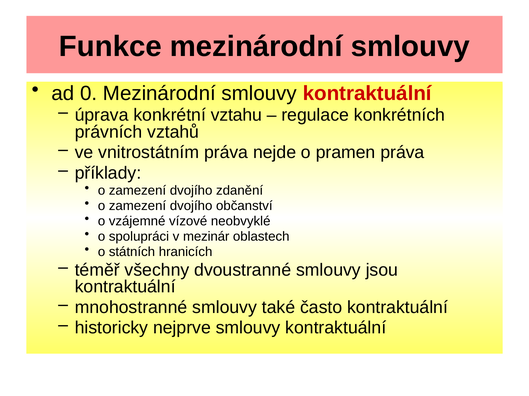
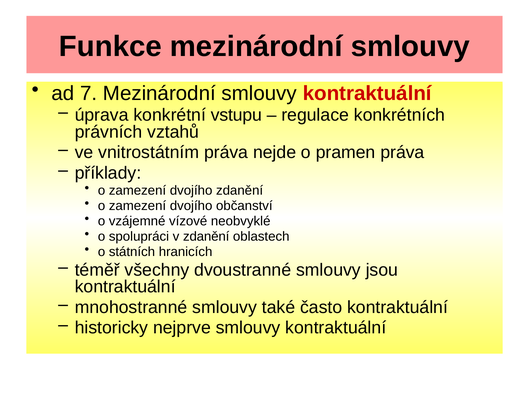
0: 0 -> 7
vztahu: vztahu -> vstupu
v mezinár: mezinár -> zdanění
